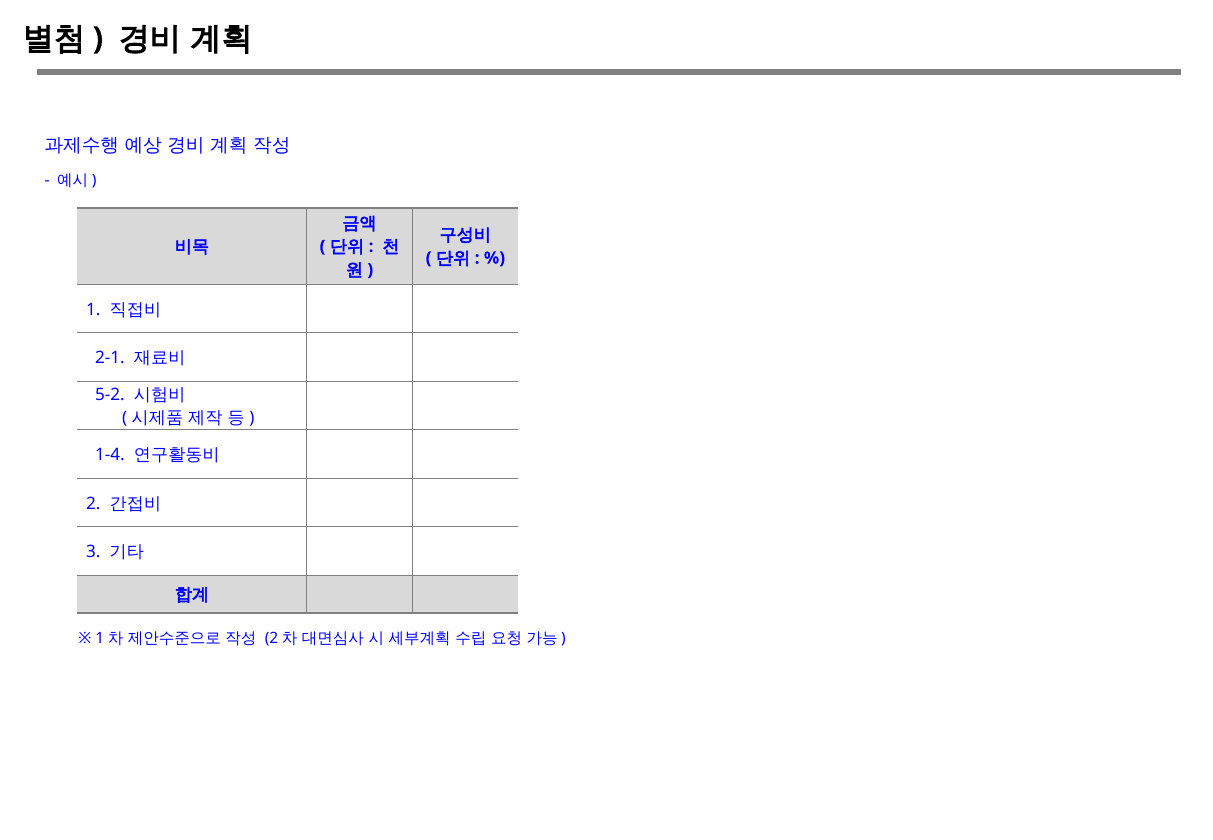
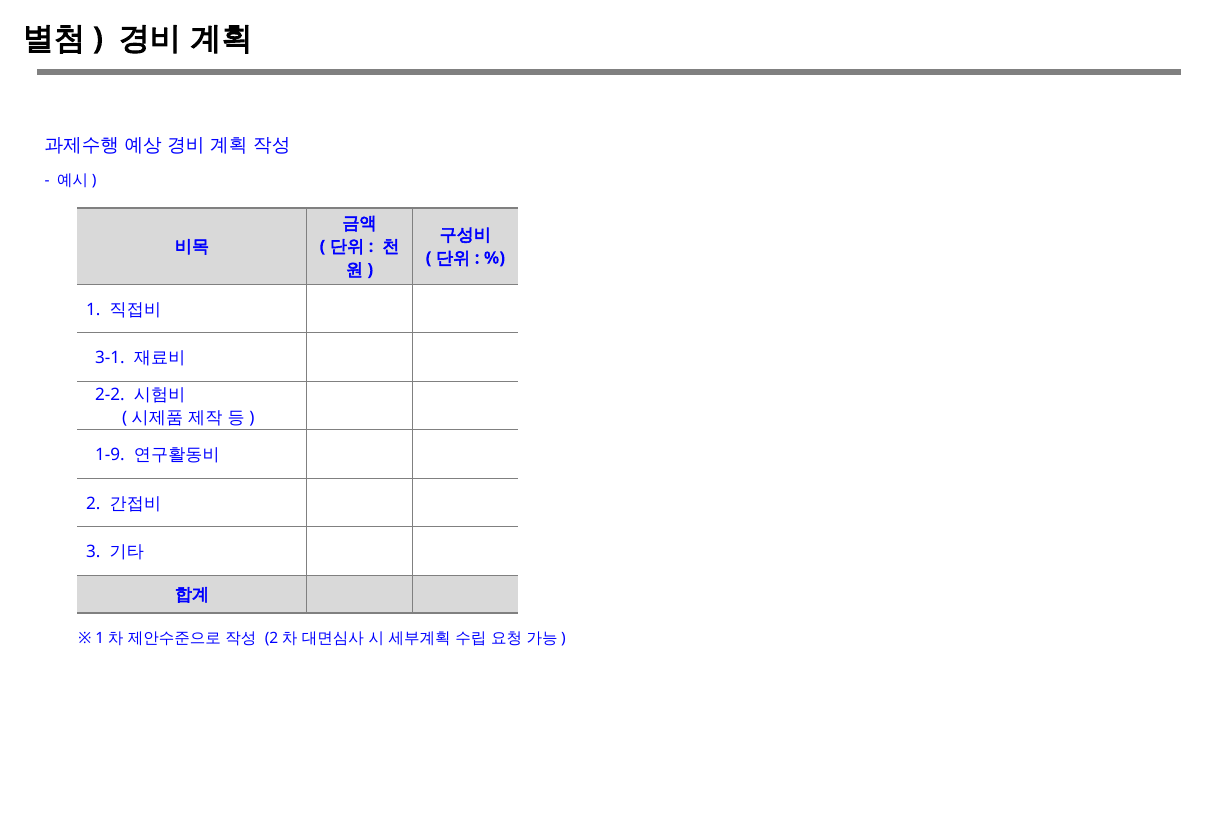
2-1: 2-1 -> 3-1
5-2: 5-2 -> 2-2
1-4: 1-4 -> 1-9
